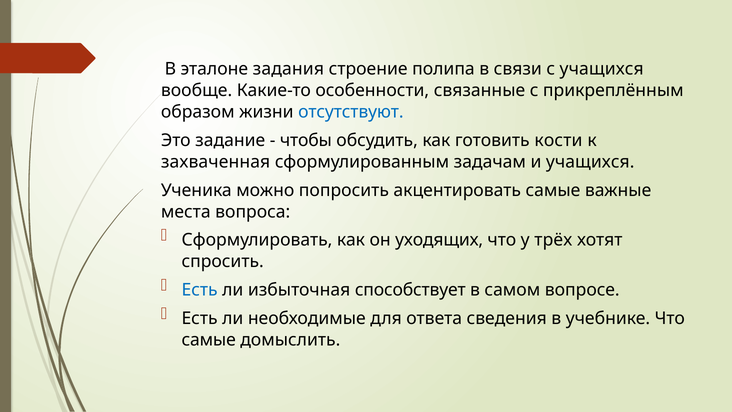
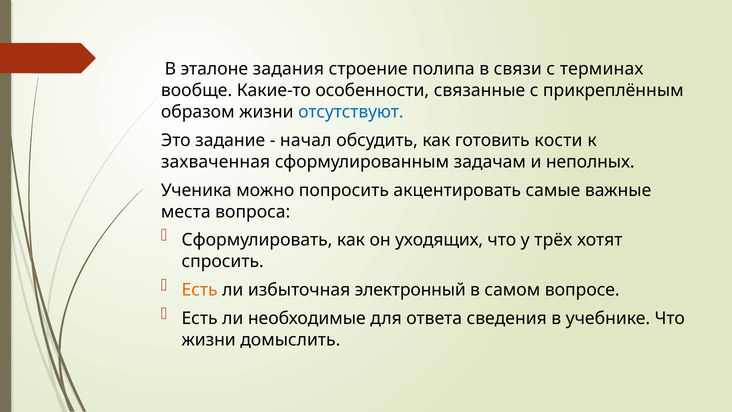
с учащихся: учащихся -> терминах
чтобы: чтобы -> начал
и учащихся: учащихся -> неполных
Есть at (200, 290) colour: blue -> orange
способствует: способствует -> электронный
самые at (209, 340): самые -> жизни
